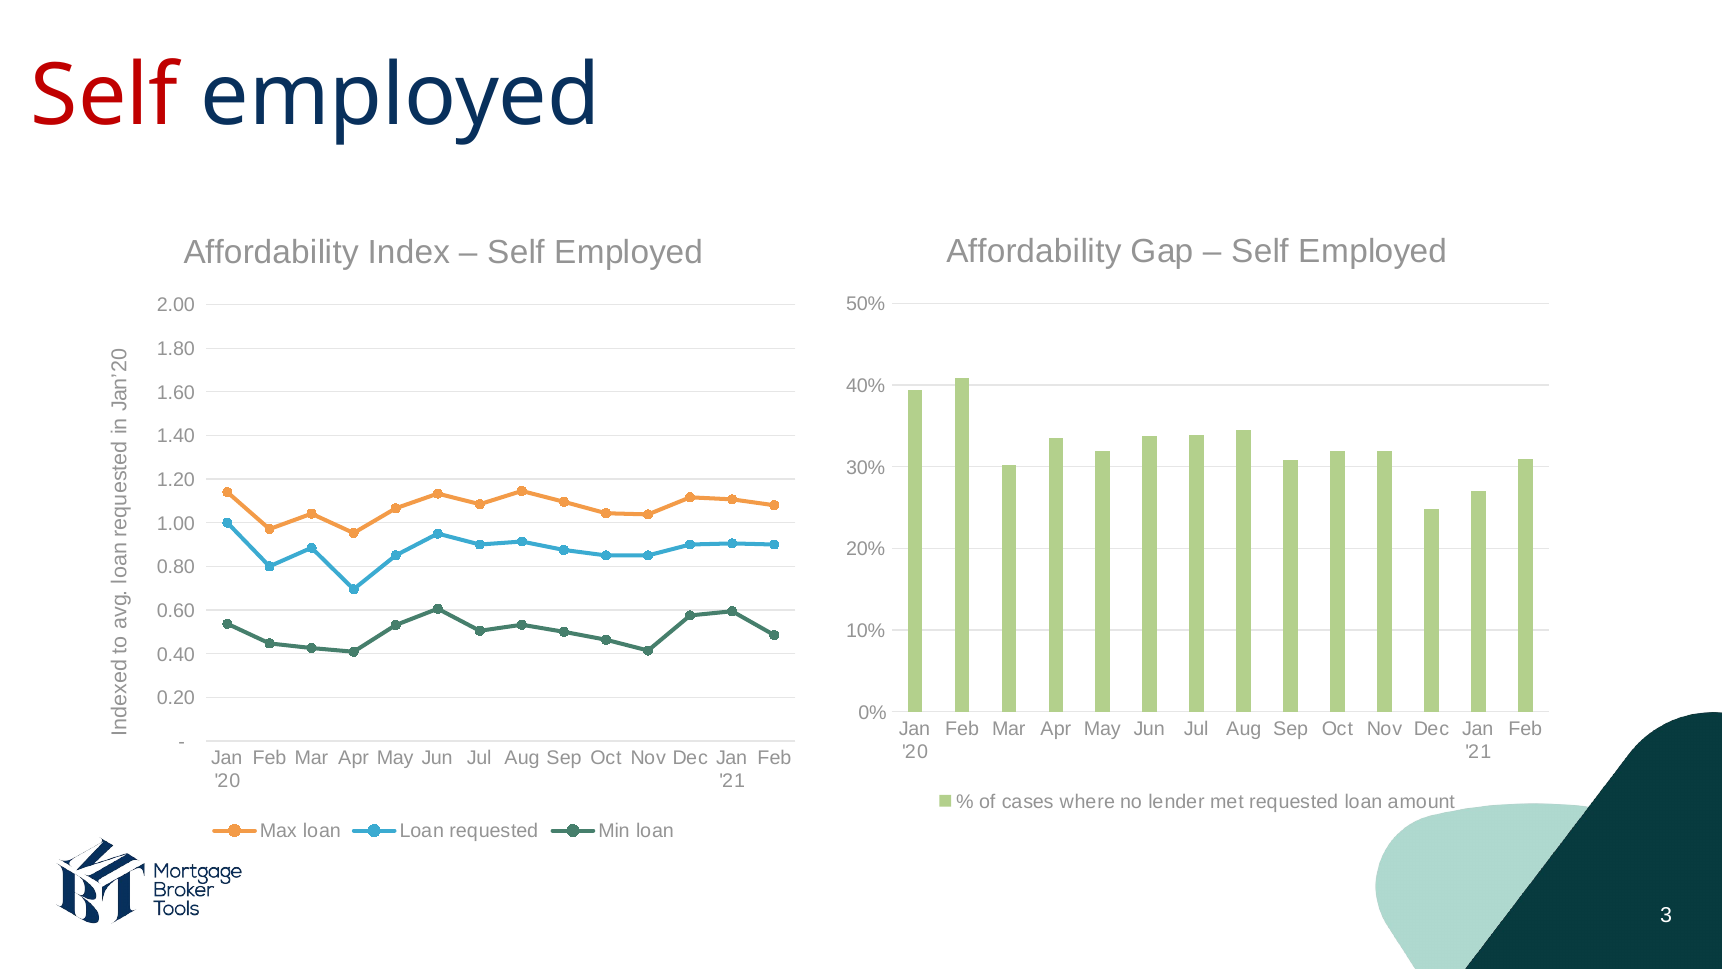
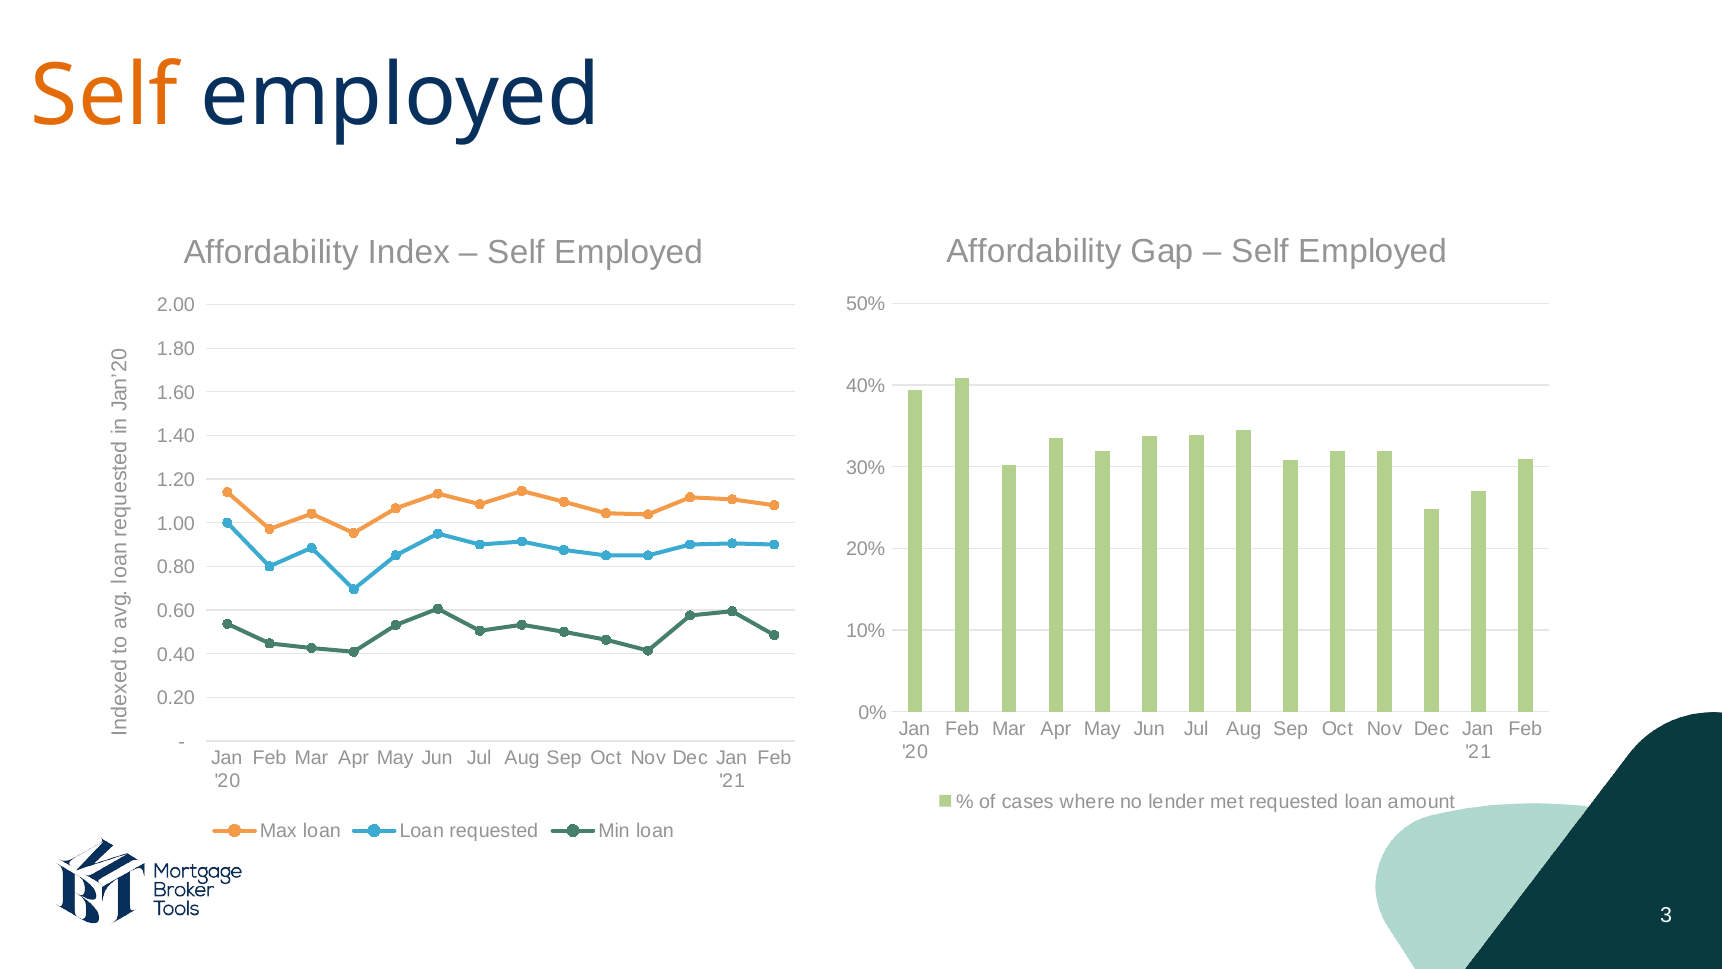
Self at (105, 96) colour: red -> orange
